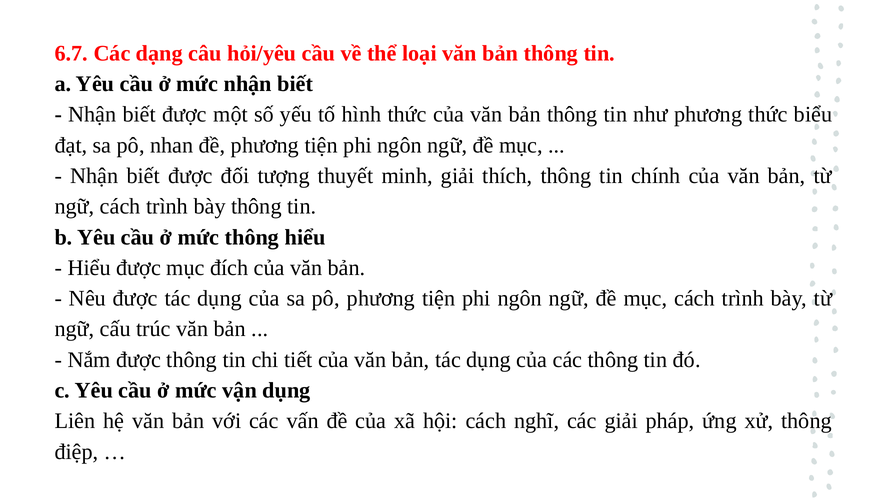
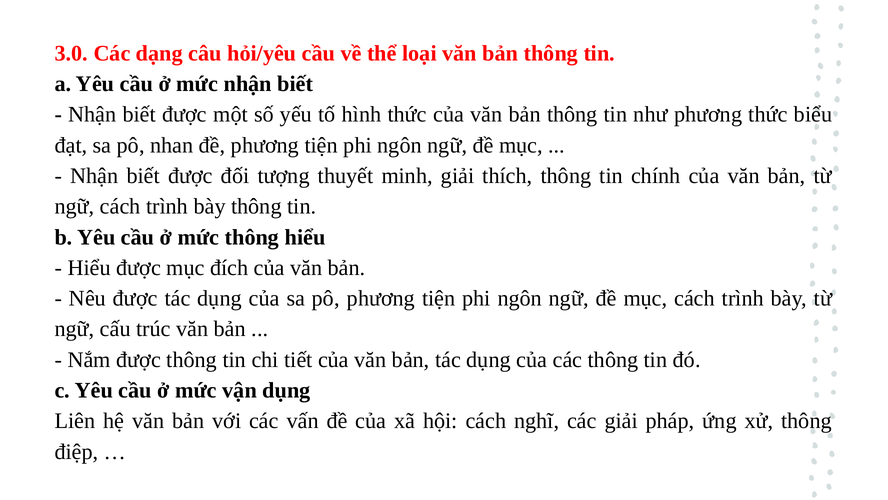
6.7: 6.7 -> 3.0
